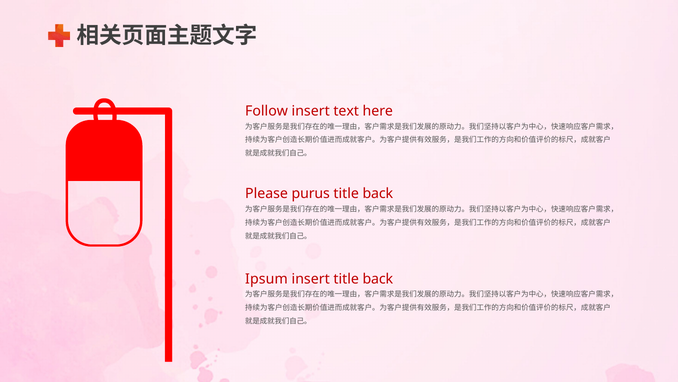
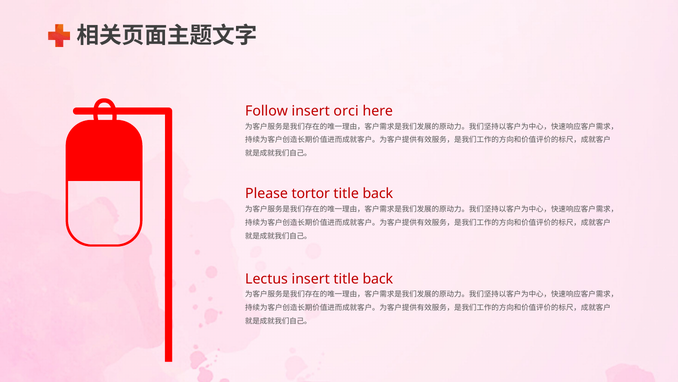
text: text -> orci
purus: purus -> tortor
Ipsum: Ipsum -> Lectus
